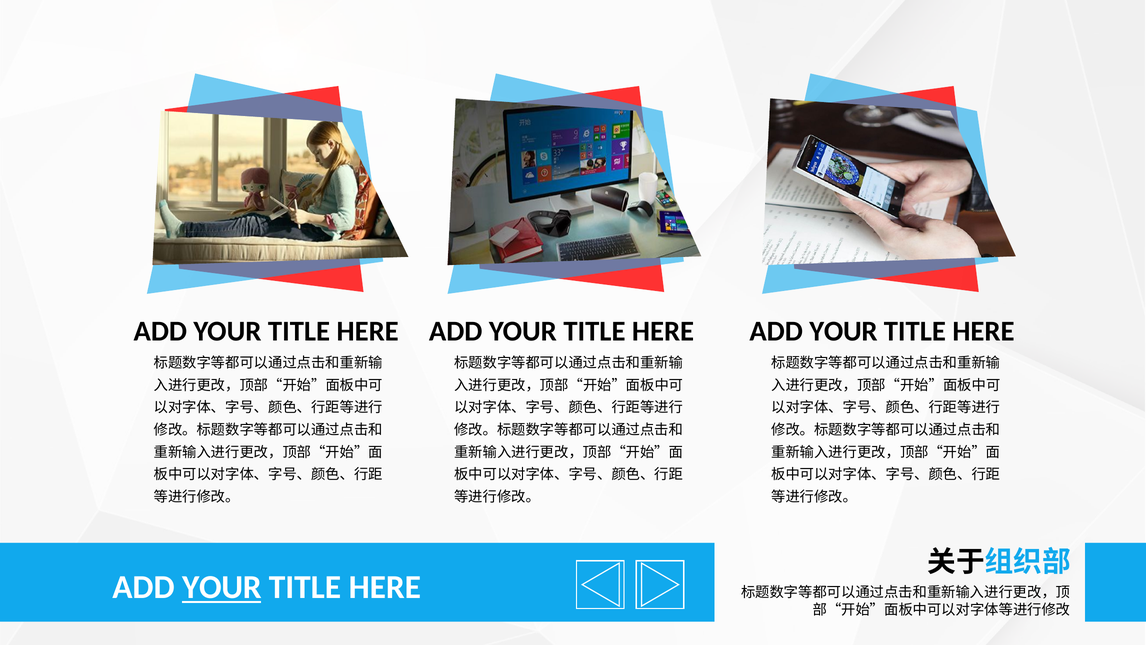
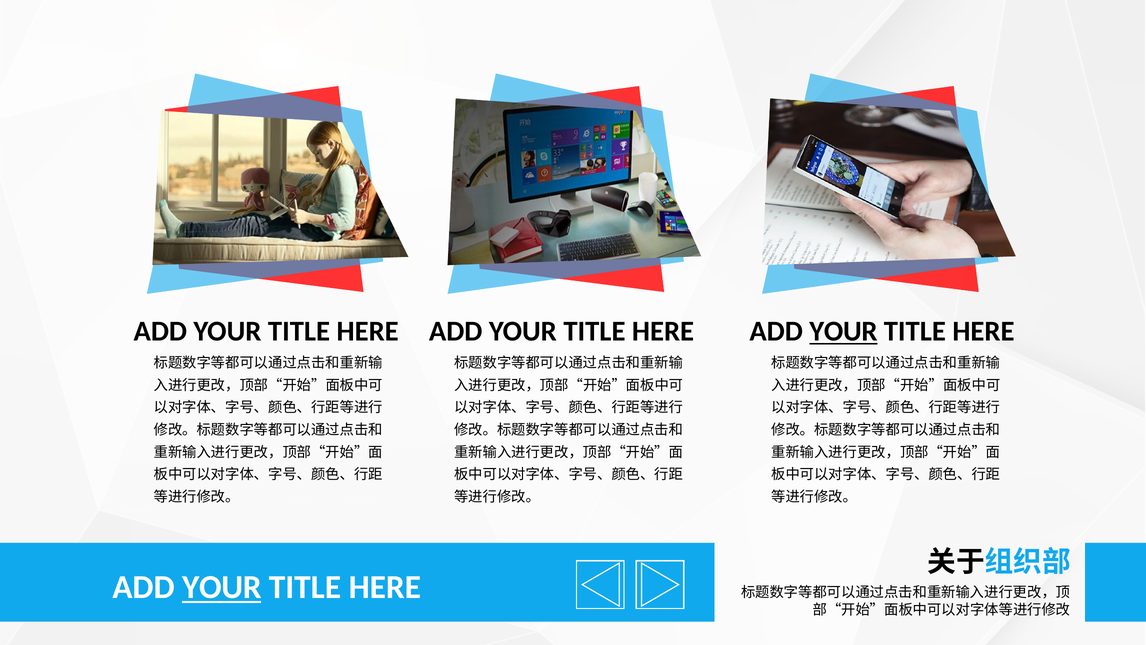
YOUR at (843, 331) underline: none -> present
